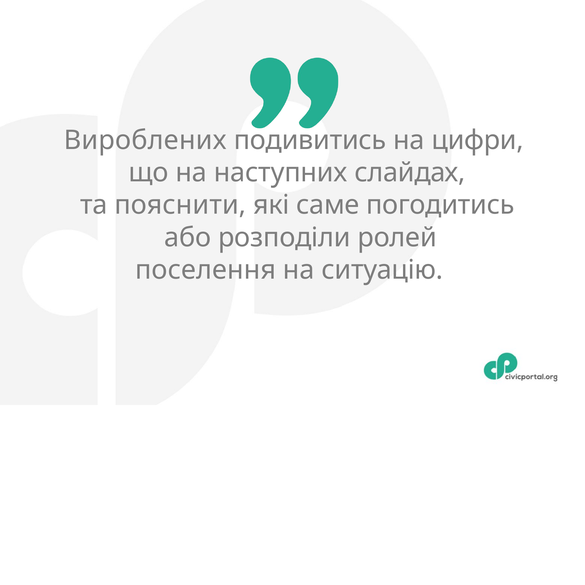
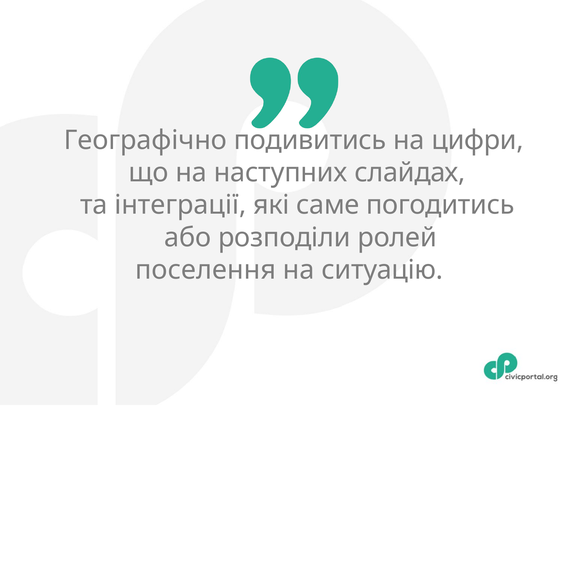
Вироблених: Вироблених -> Географічно
пояснити: пояснити -> інтеграції
